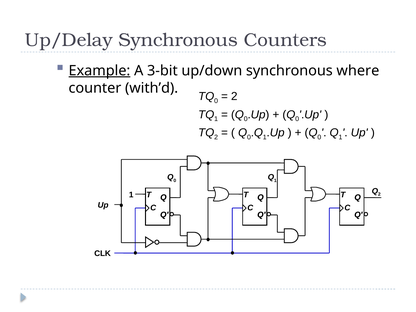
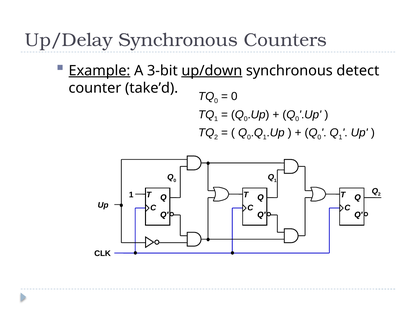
up/down underline: none -> present
where: where -> detect
with’d: with’d -> take’d
2 at (234, 96): 2 -> 0
